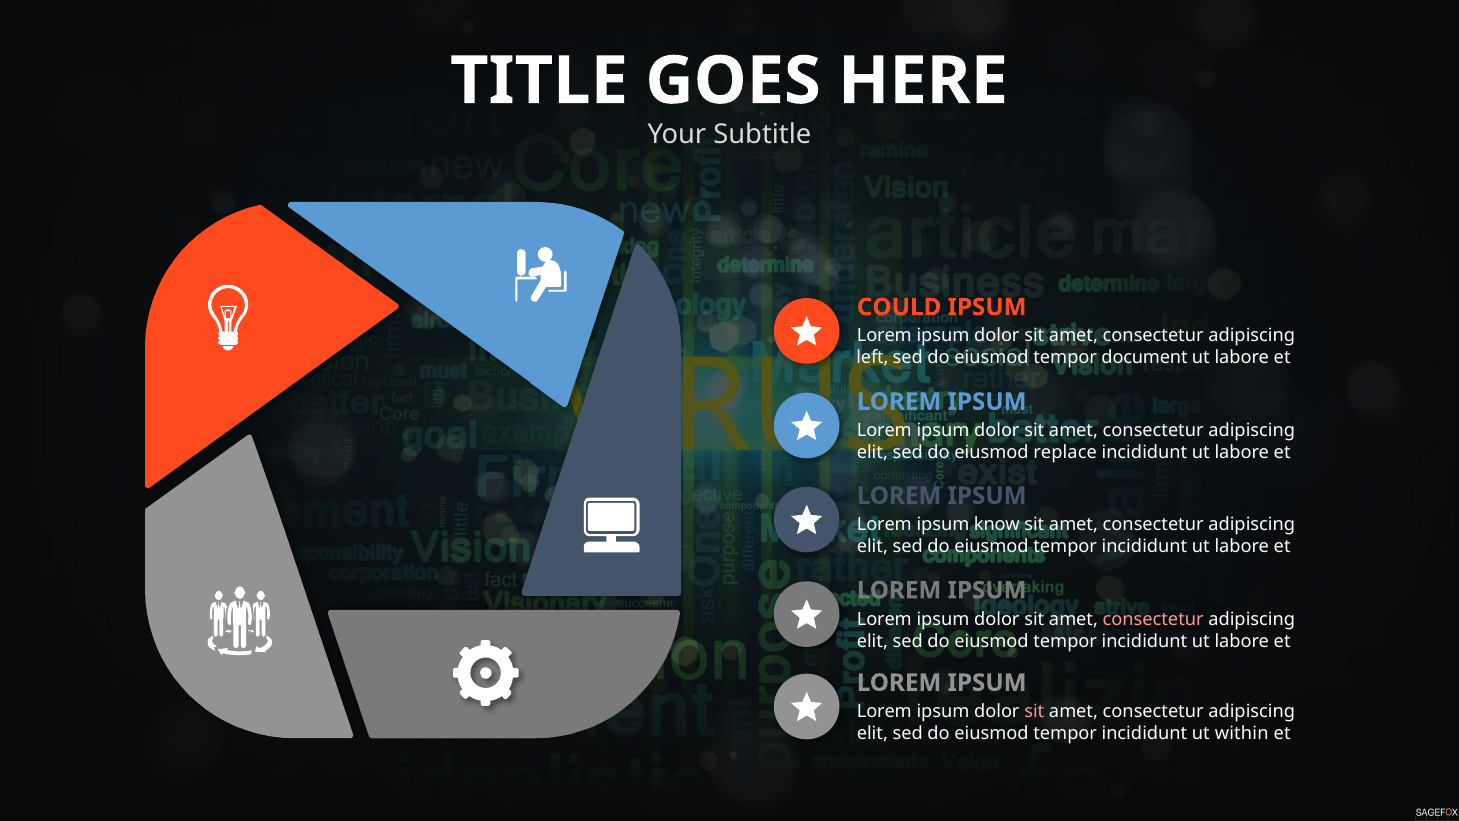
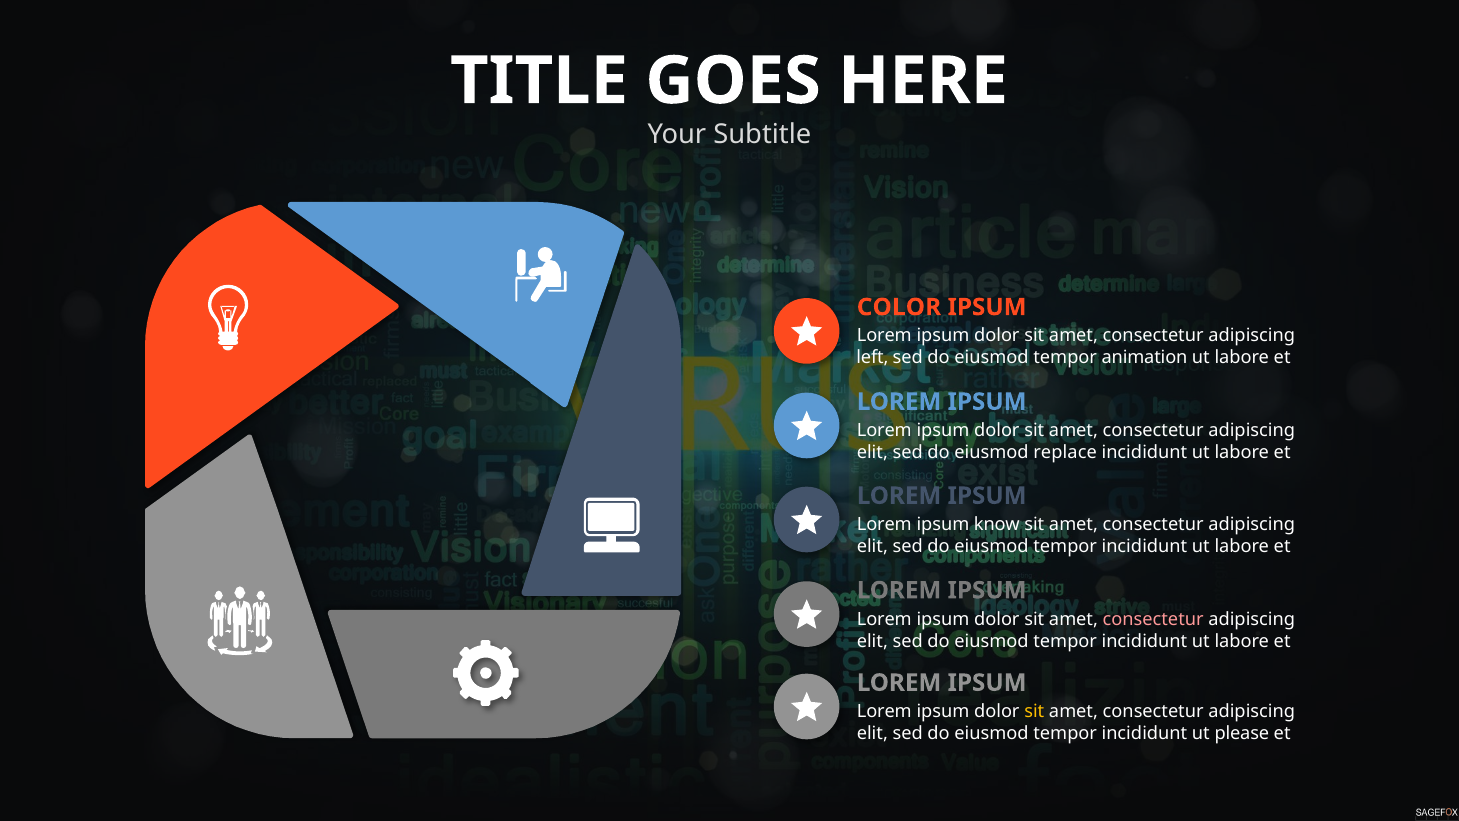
COULD: COULD -> COLOR
document: document -> animation
sit at (1034, 711) colour: pink -> yellow
within: within -> please
